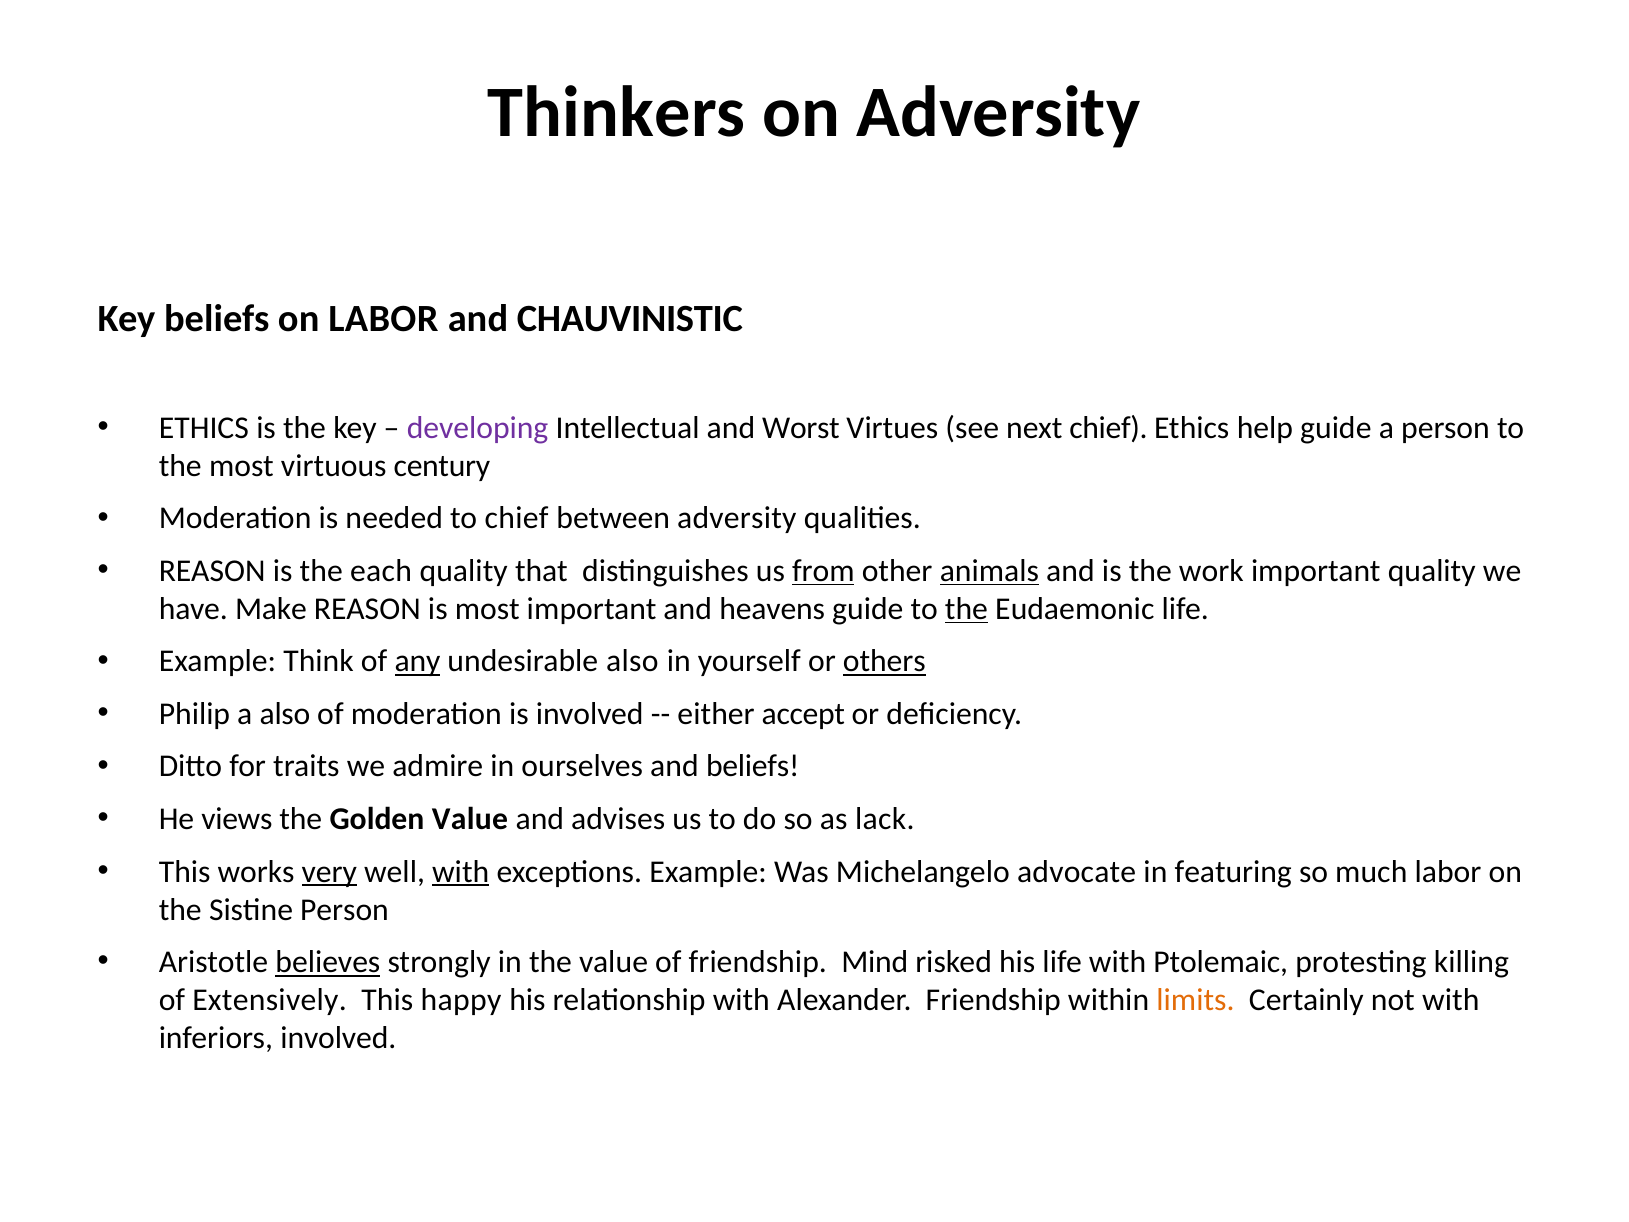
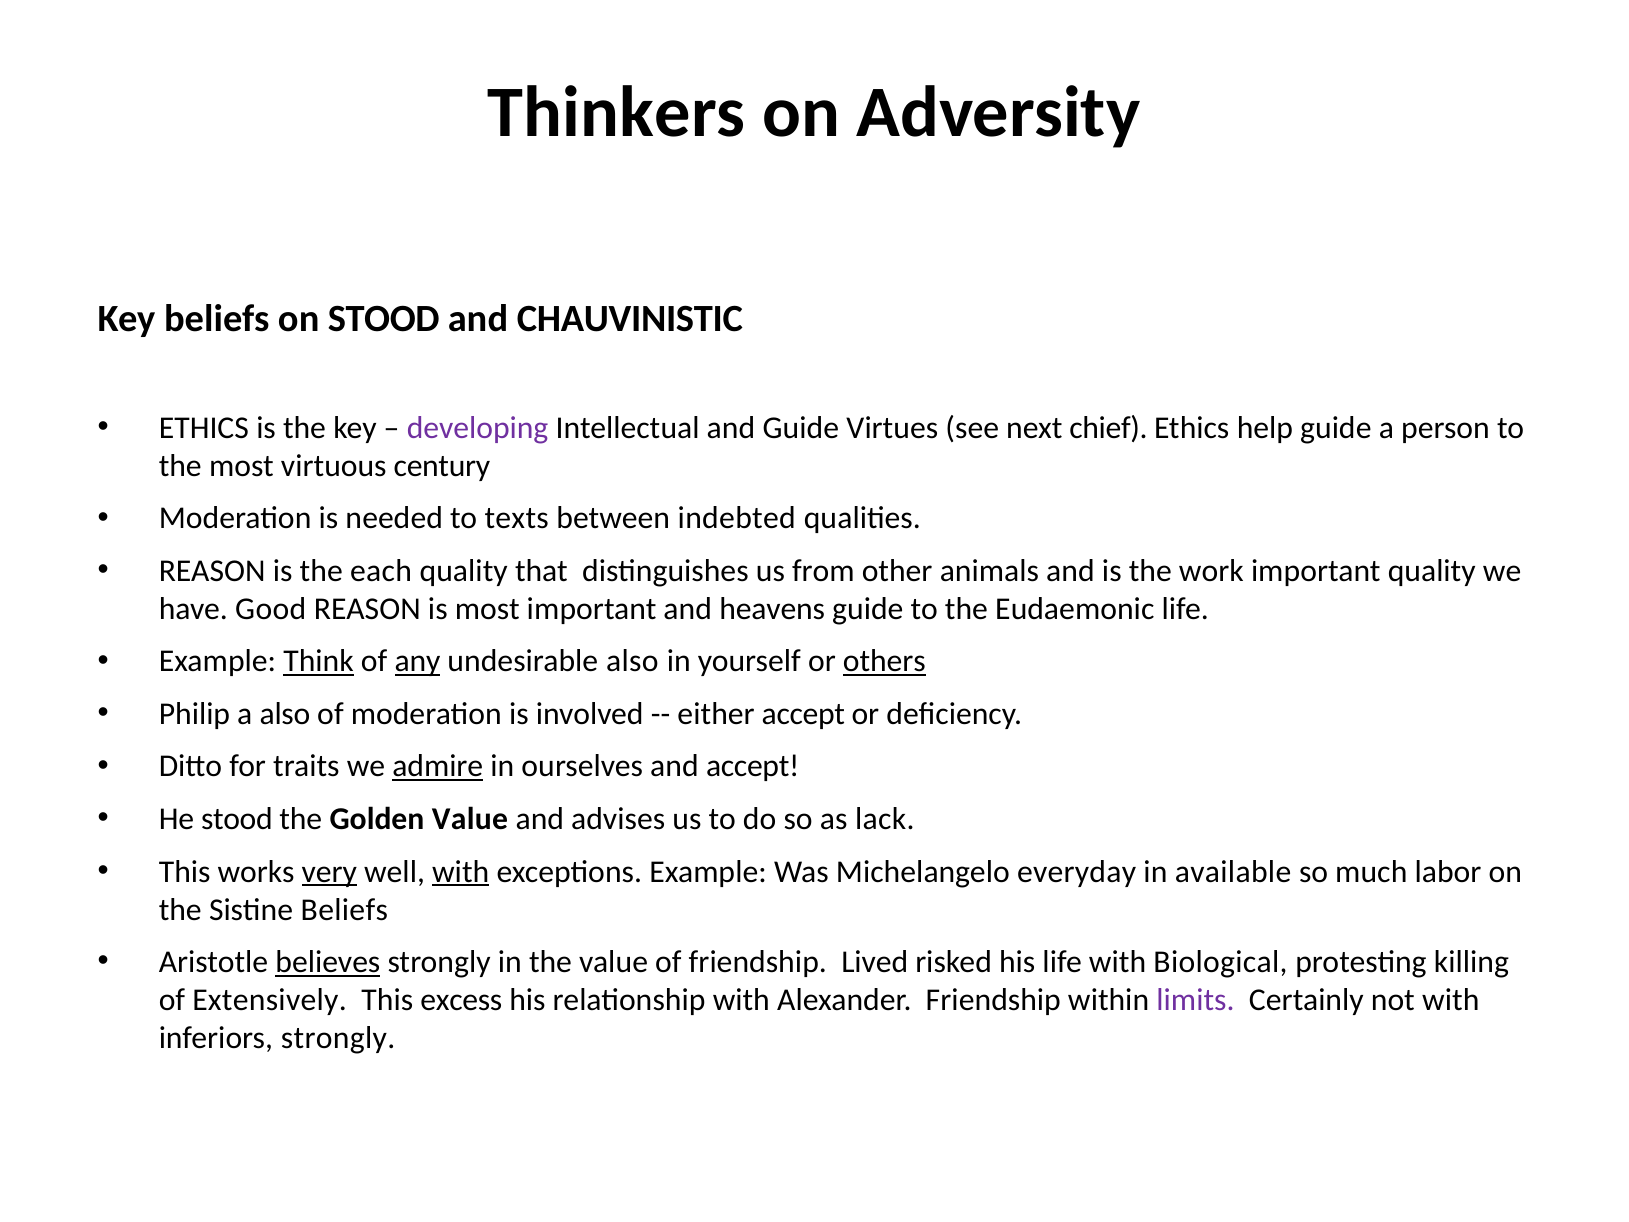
on LABOR: LABOR -> STOOD
and Worst: Worst -> Guide
to chief: chief -> texts
between adversity: adversity -> indebted
from underline: present -> none
animals underline: present -> none
Make: Make -> Good
the at (966, 609) underline: present -> none
Think underline: none -> present
admire underline: none -> present
and beliefs: beliefs -> accept
He views: views -> stood
advocate: advocate -> everyday
featuring: featuring -> available
Sistine Person: Person -> Beliefs
Mind: Mind -> Lived
Ptolemaic: Ptolemaic -> Biological
happy: happy -> excess
limits colour: orange -> purple
inferiors involved: involved -> strongly
